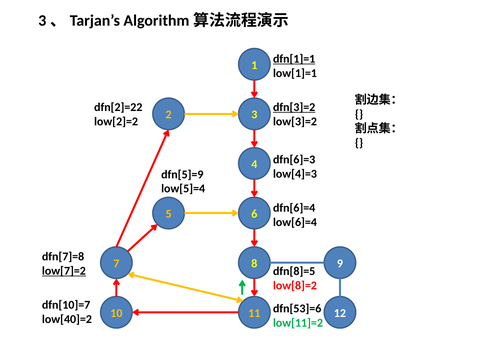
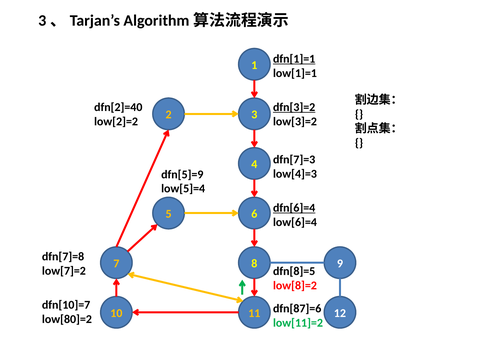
dfn[2]=22: dfn[2]=22 -> dfn[2]=40
dfn[6]=3: dfn[6]=3 -> dfn[7]=3
dfn[6]=4 underline: none -> present
low[7]=2 underline: present -> none
dfn[53]=6: dfn[53]=6 -> dfn[87]=6
low[40]=2: low[40]=2 -> low[80]=2
